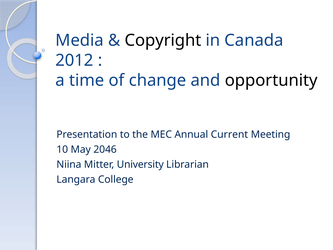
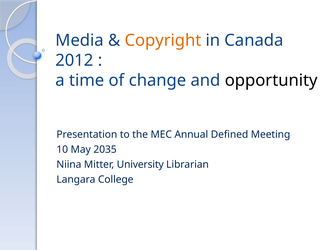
Copyright colour: black -> orange
Current: Current -> Defined
2046: 2046 -> 2035
